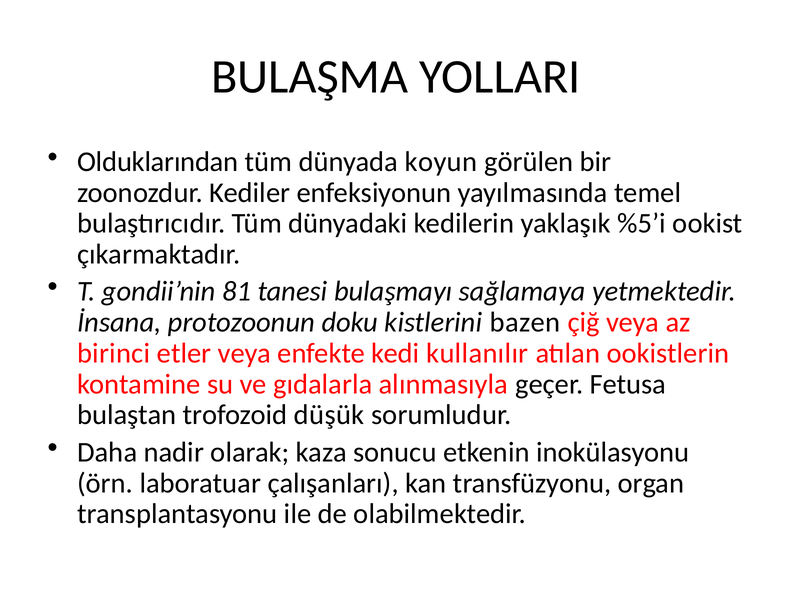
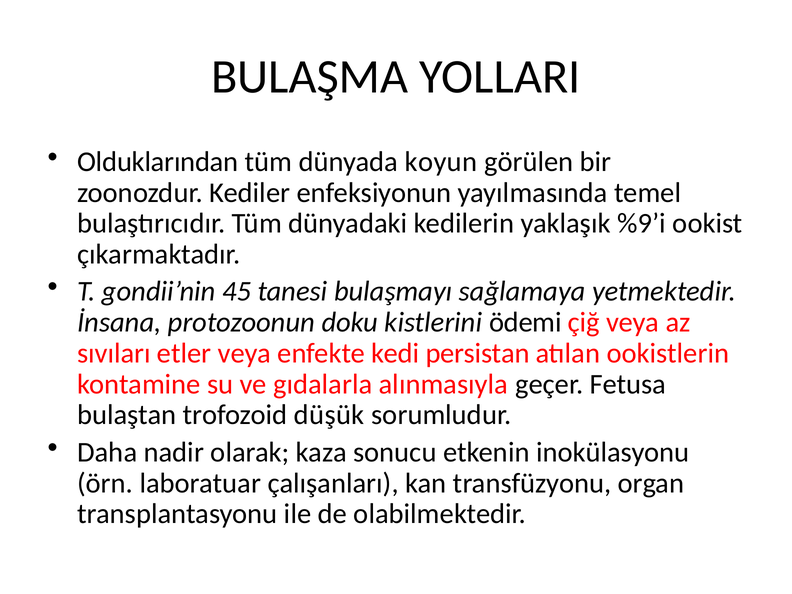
%5’i: %5’i -> %9’i
81: 81 -> 45
bazen: bazen -> ödemi
birinci: birinci -> sıvıları
kullanılır: kullanılır -> persistan
